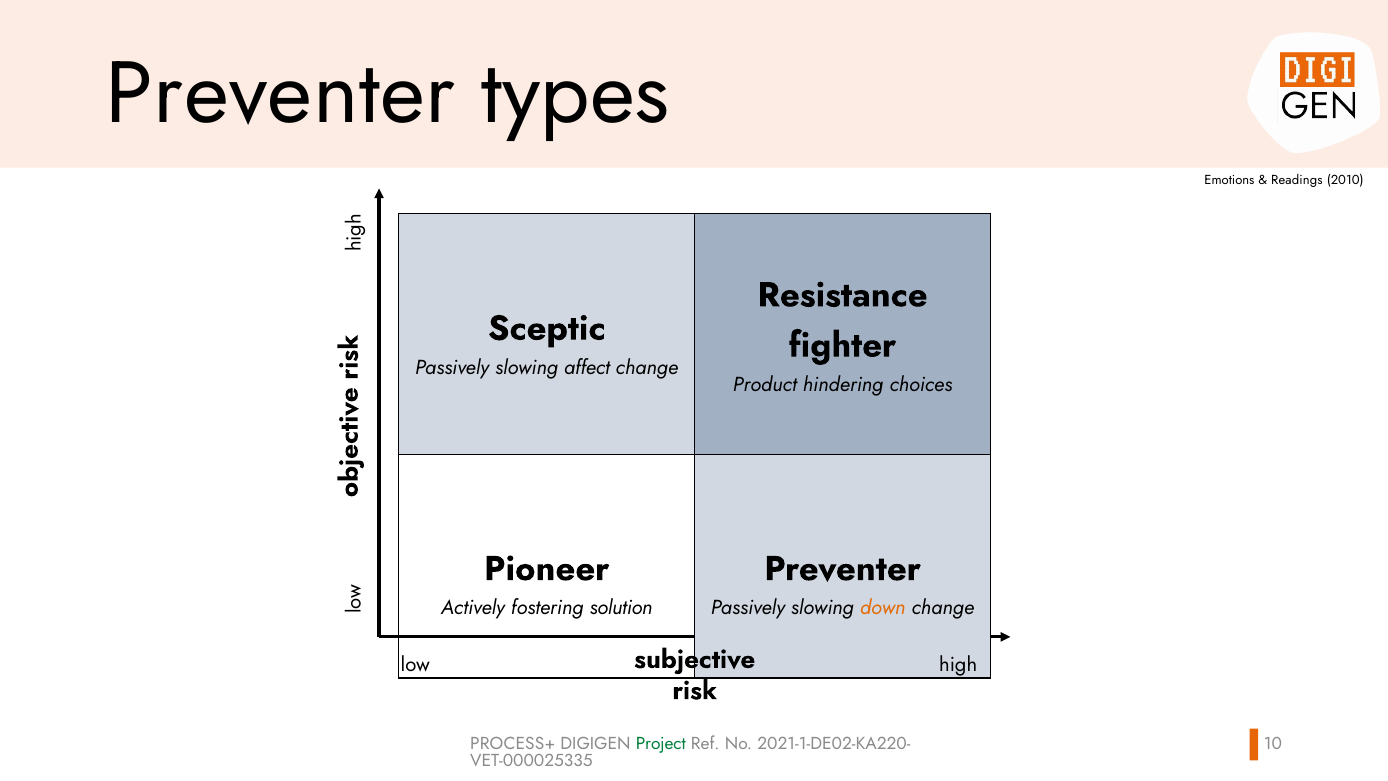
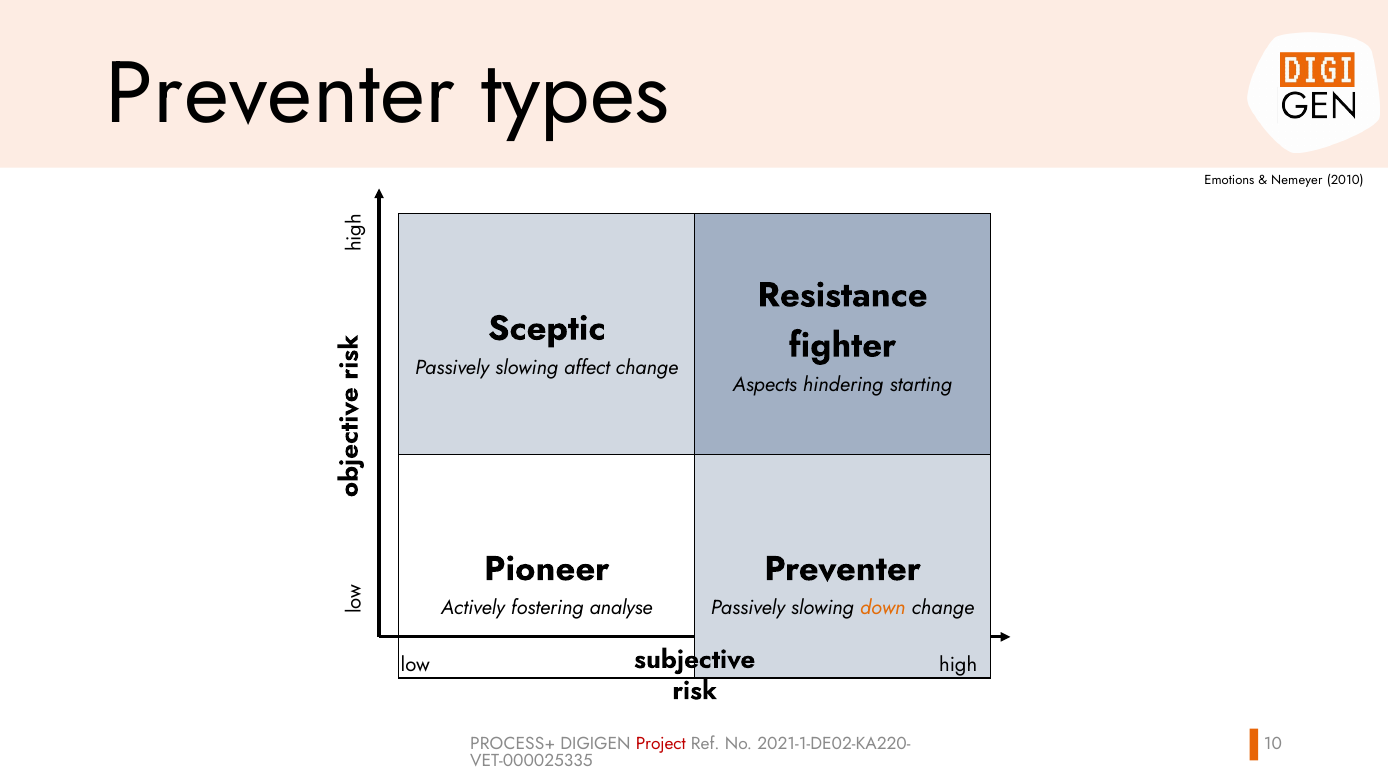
Readings: Readings -> Nemeyer
Product: Product -> Aspects
choices: choices -> starting
solution: solution -> analyse
Project colour: green -> red
